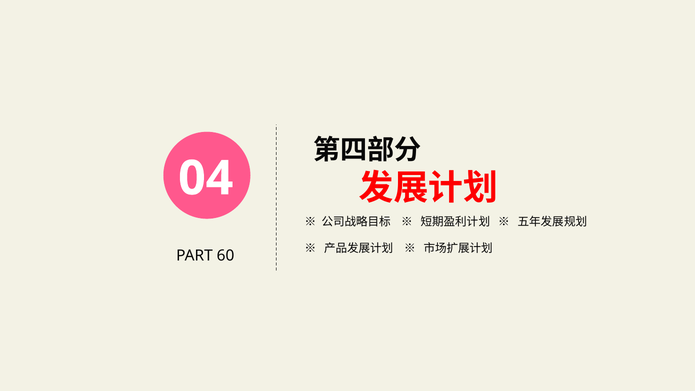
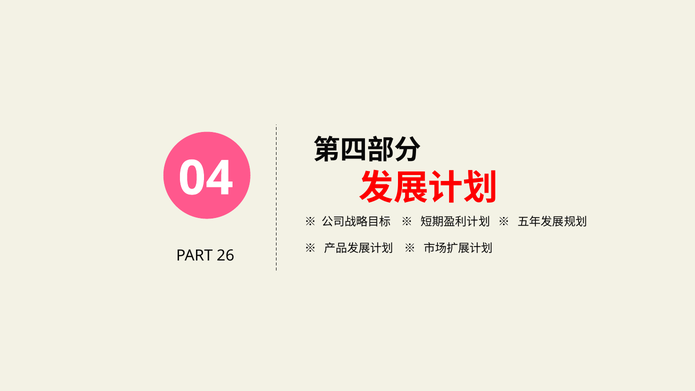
60: 60 -> 26
